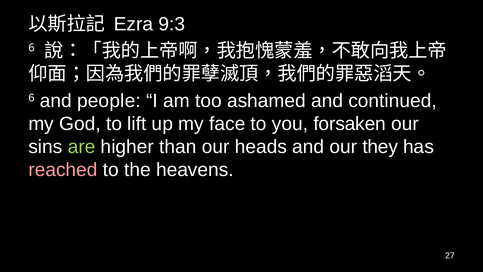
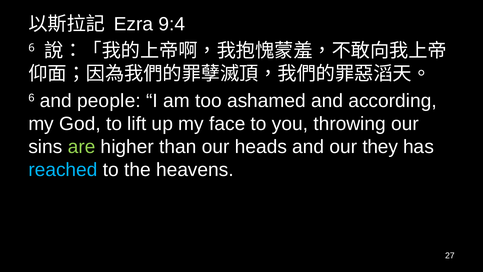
9:3: 9:3 -> 9:4
continued: continued -> according
forsaken: forsaken -> throwing
reached colour: pink -> light blue
